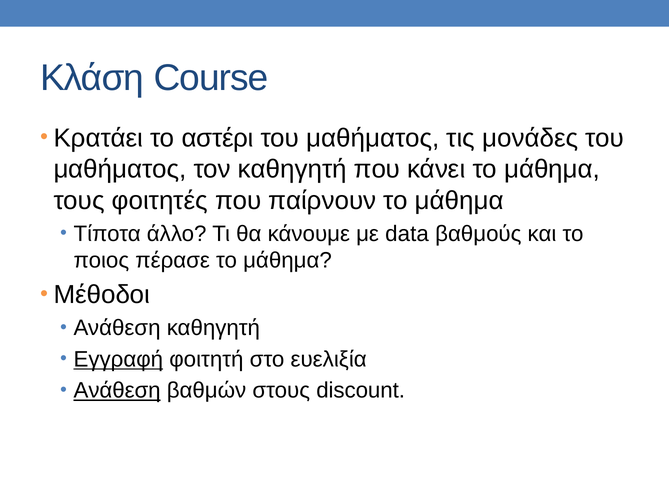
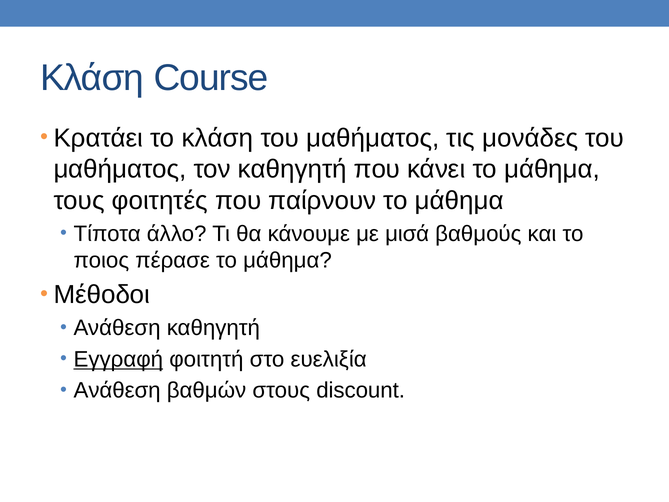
το αστέρι: αστέρι -> κλάση
data: data -> μισά
Ανάθεση at (117, 390) underline: present -> none
